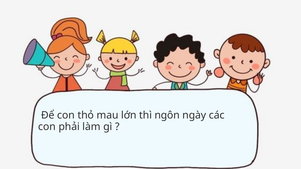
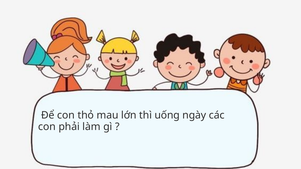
ngôn: ngôn -> uống
